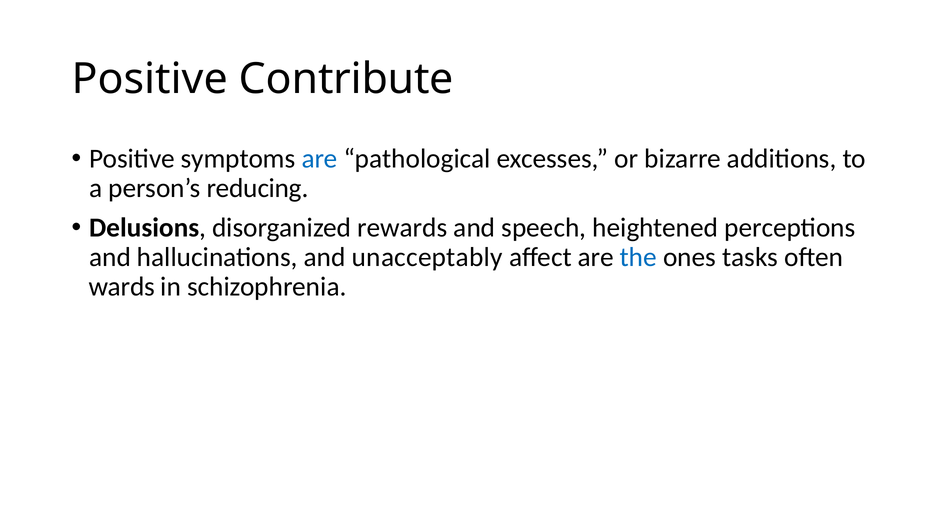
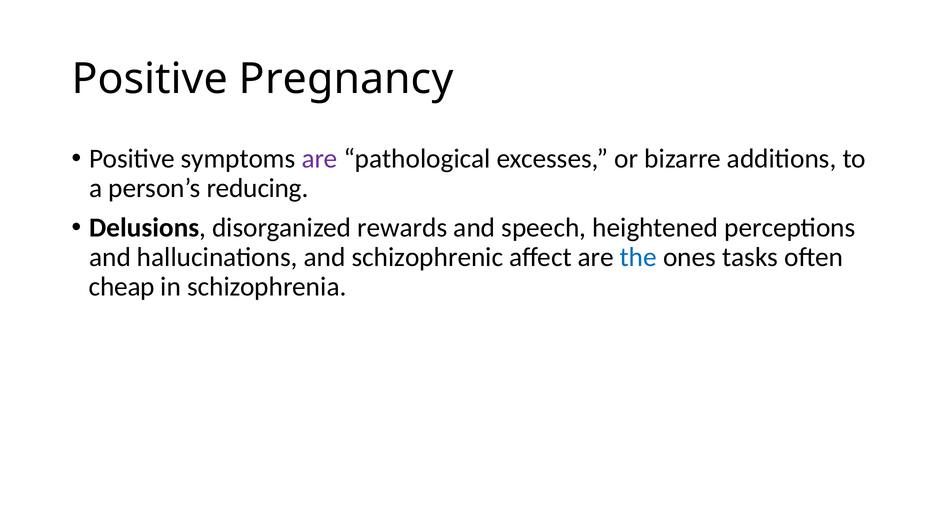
Contribute: Contribute -> Pregnancy
are at (320, 159) colour: blue -> purple
unacceptably: unacceptably -> schizophrenic
wards: wards -> cheap
